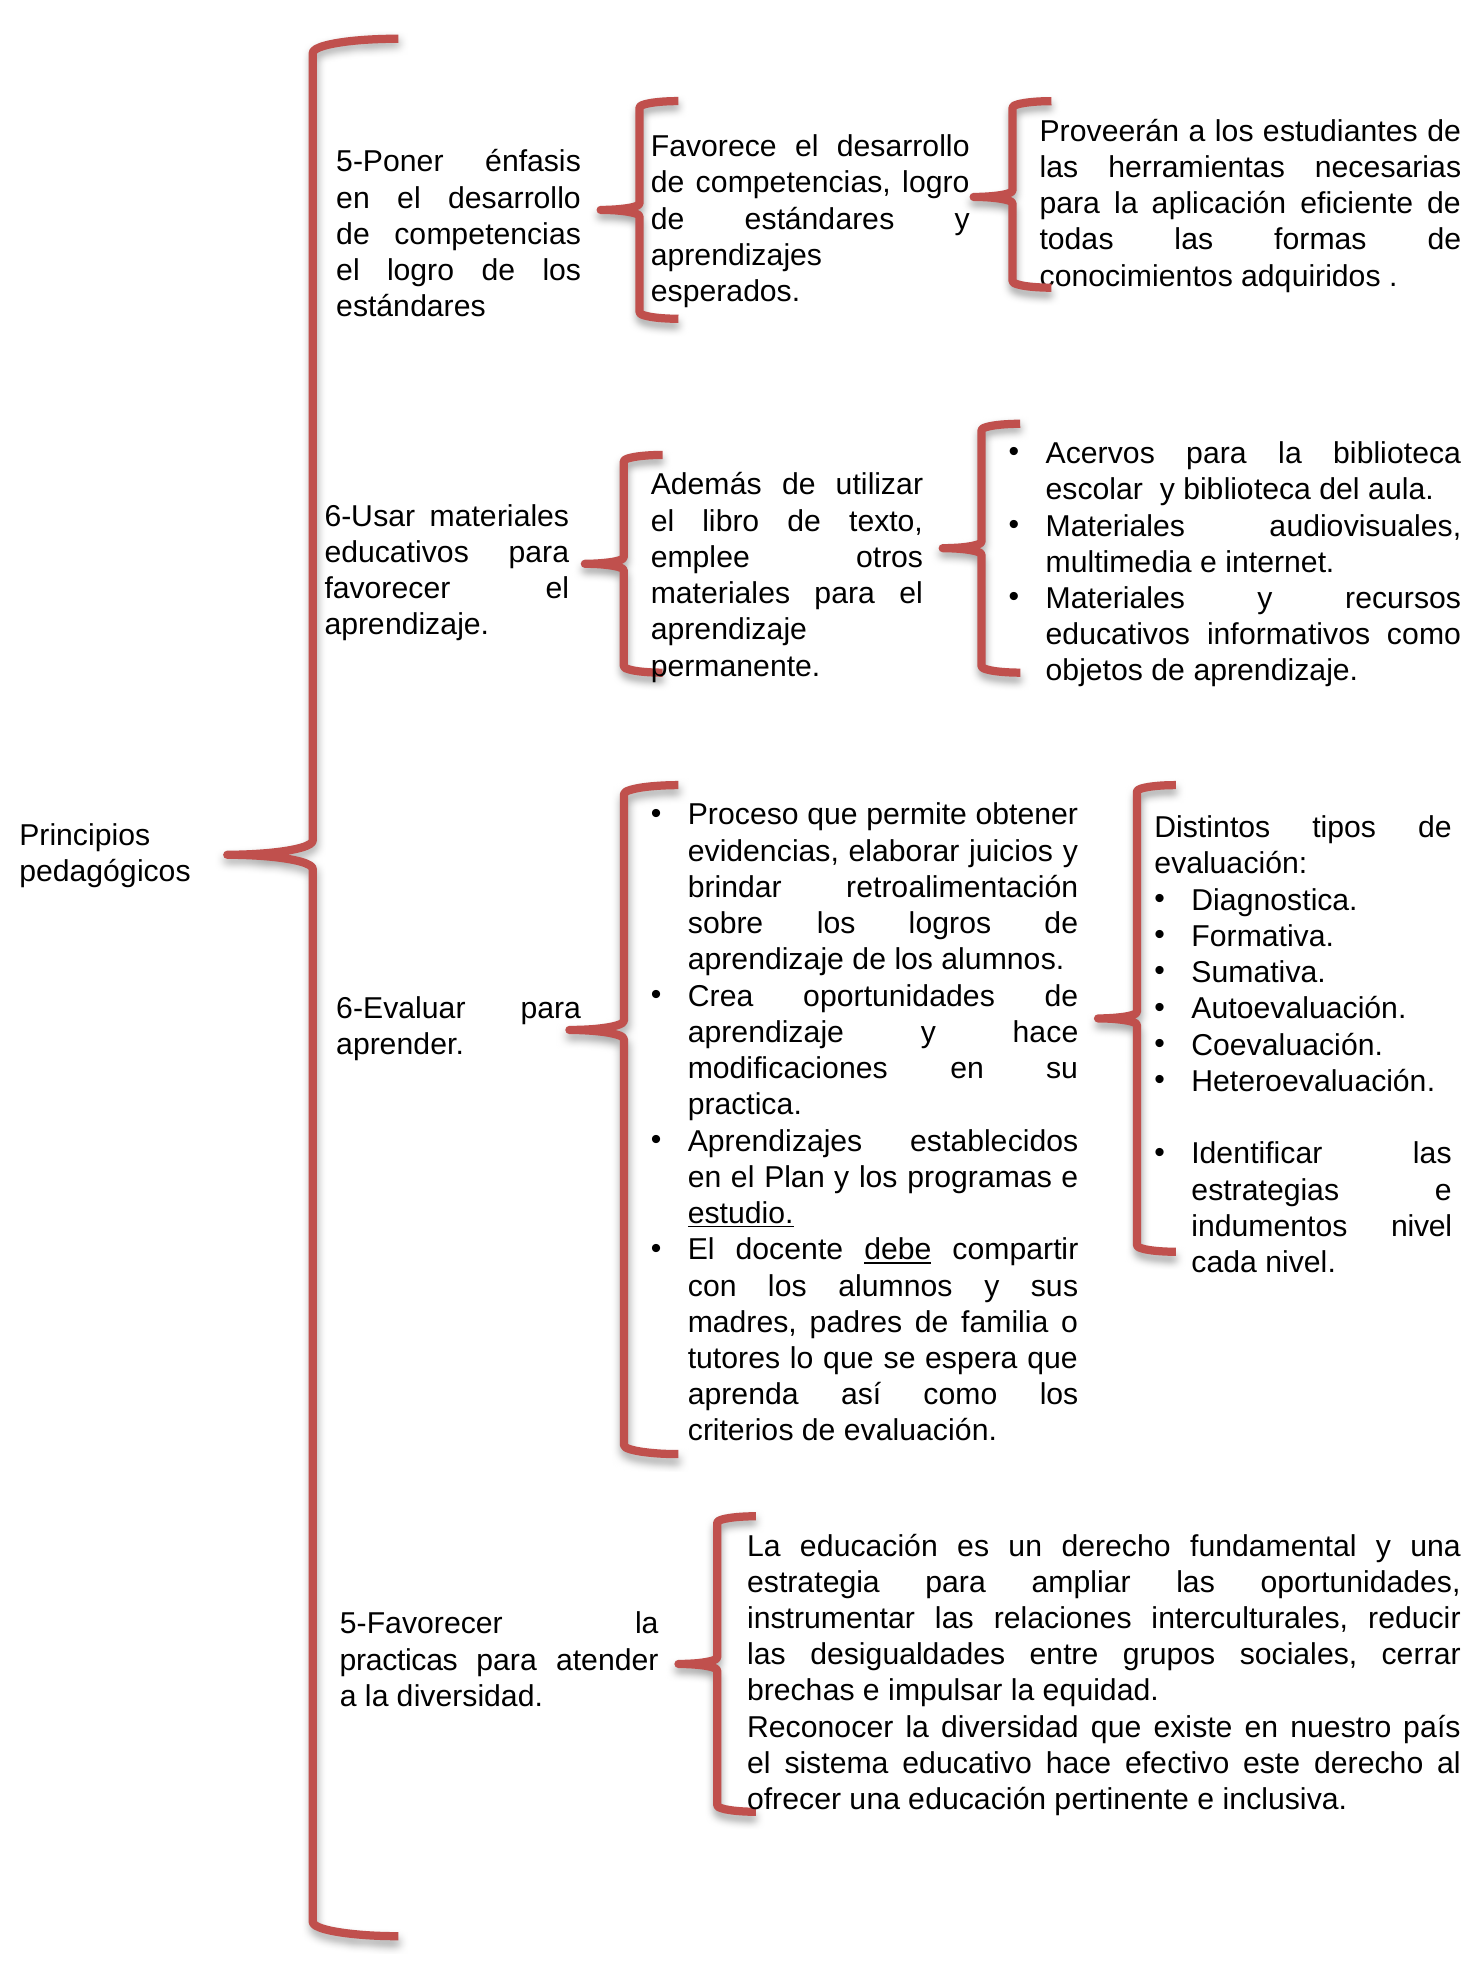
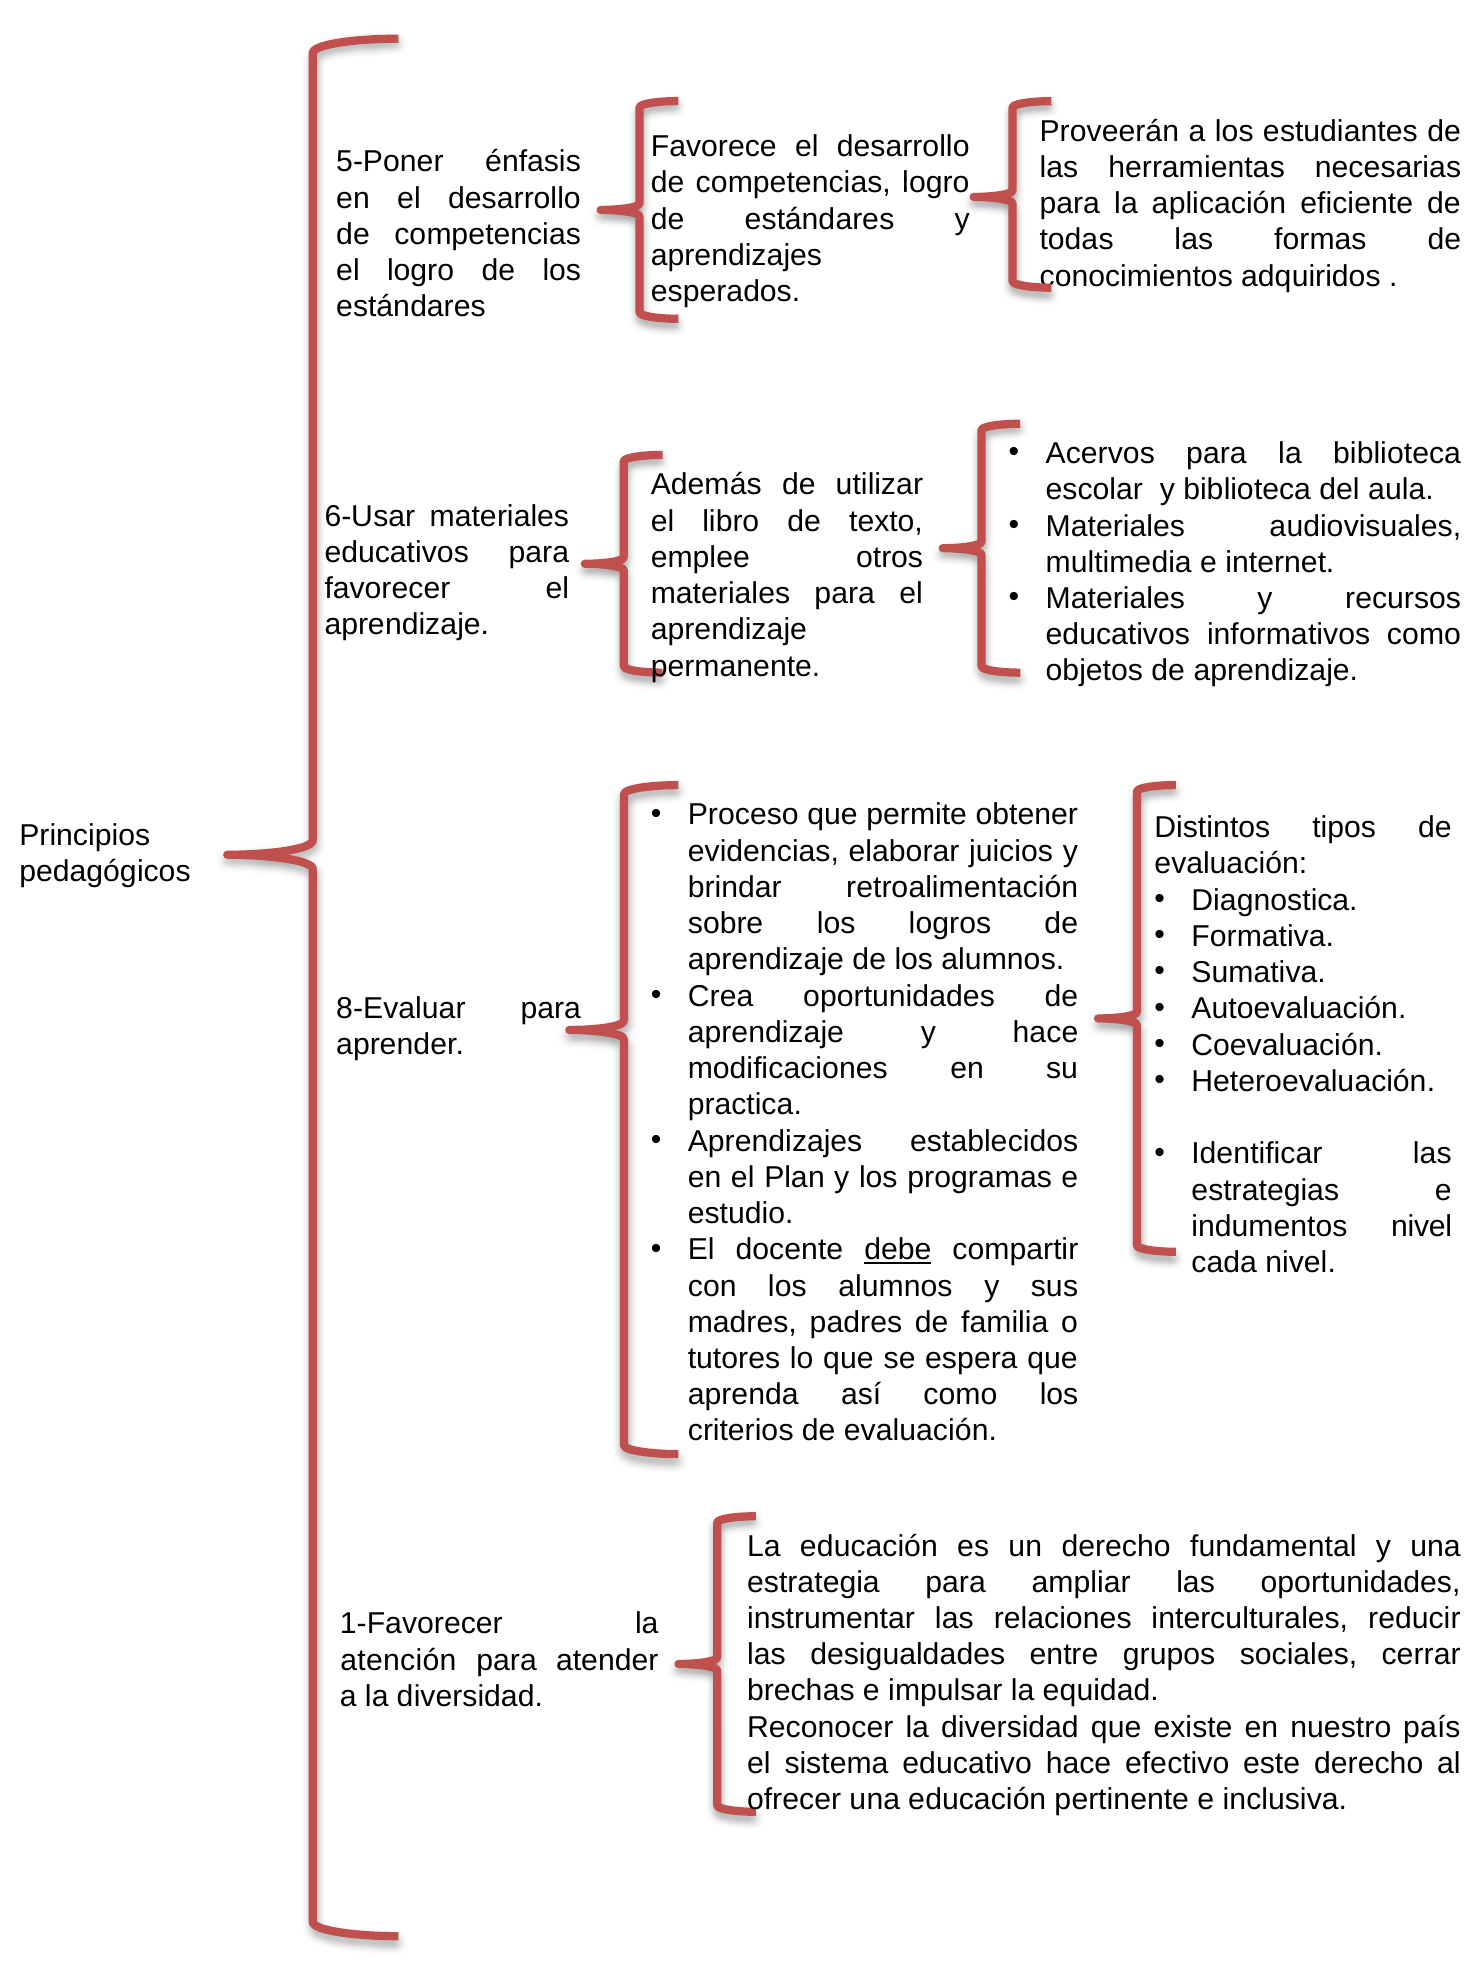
6-Evaluar: 6-Evaluar -> 8-Evaluar
estudio underline: present -> none
5-Favorecer: 5-Favorecer -> 1-Favorecer
practicas: practicas -> atención
